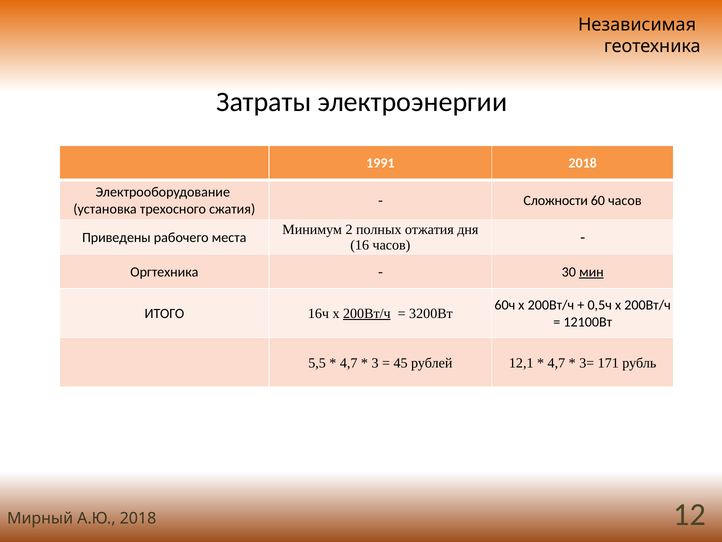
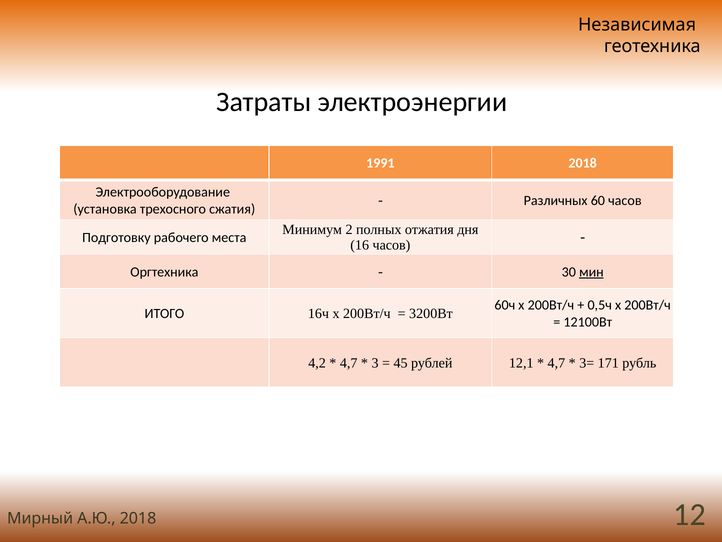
Сложности: Сложности -> Различных
Приведены: Приведены -> Подготовку
200Вт/ч at (367, 313) underline: present -> none
5,5: 5,5 -> 4,2
